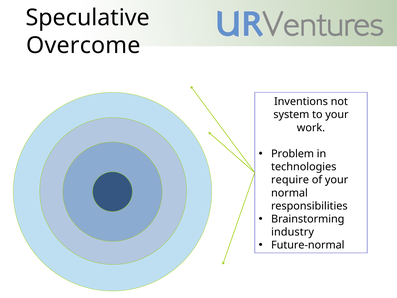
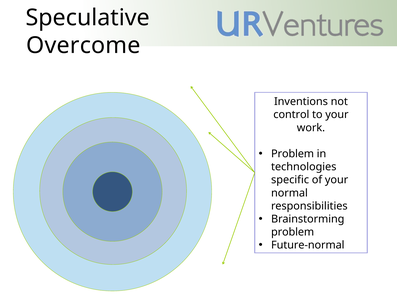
system: system -> control
require: require -> specific
industry at (293, 232): industry -> problem
